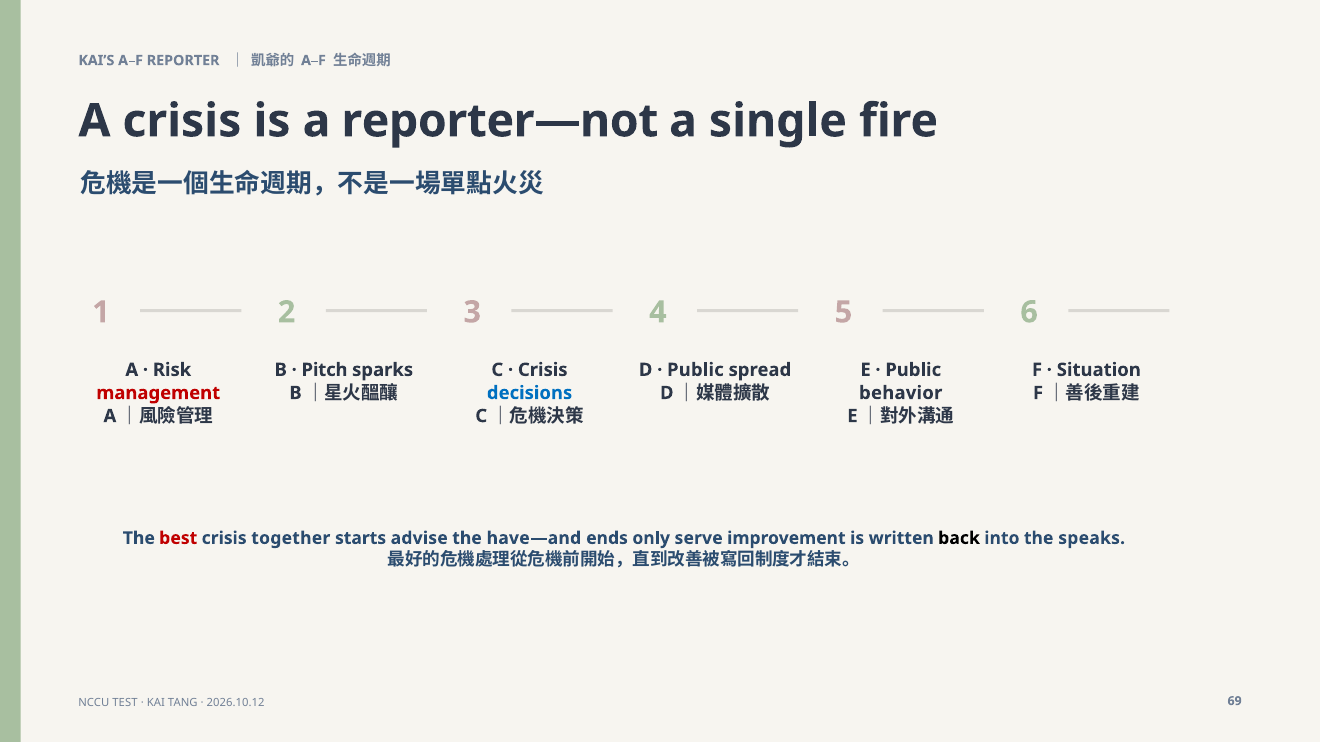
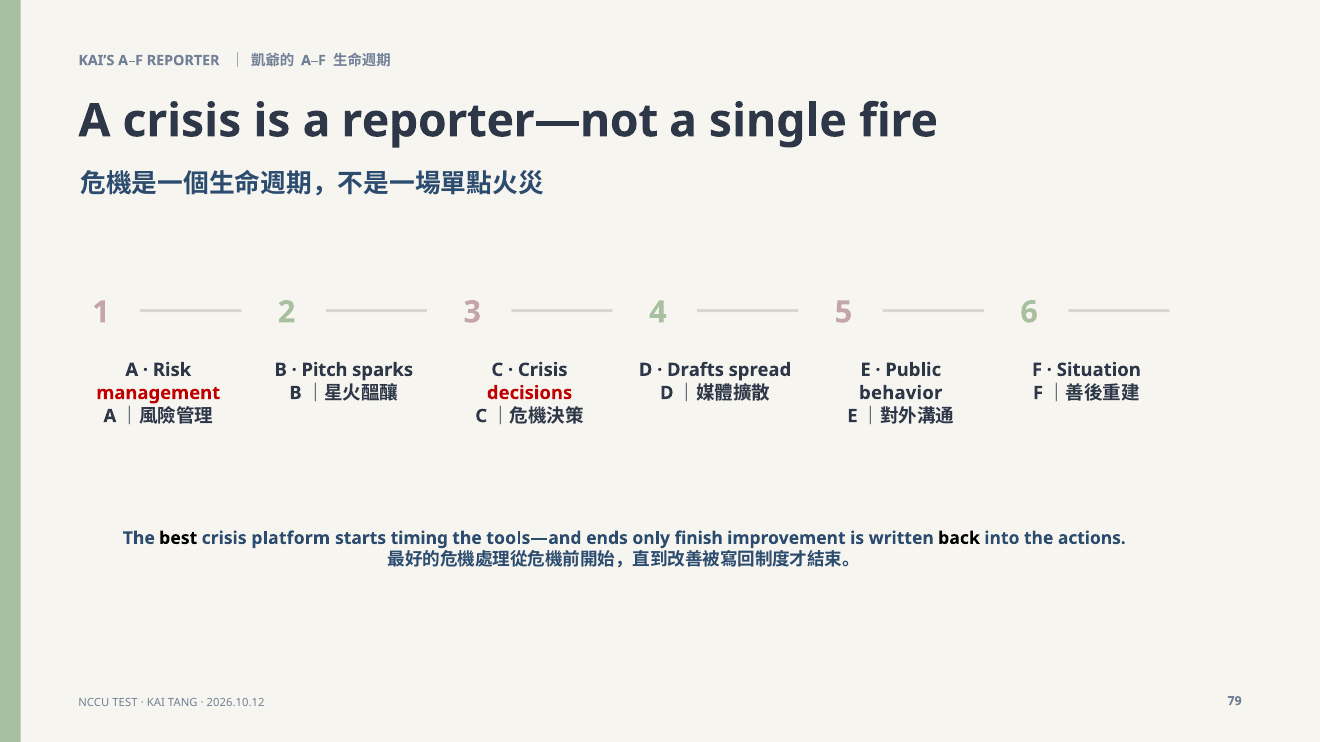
Public at (695, 370): Public -> Drafts
decisions colour: blue -> red
best colour: red -> black
together: together -> platform
advise: advise -> timing
have—and: have—and -> tools—and
serve: serve -> finish
speaks: speaks -> actions
69: 69 -> 79
